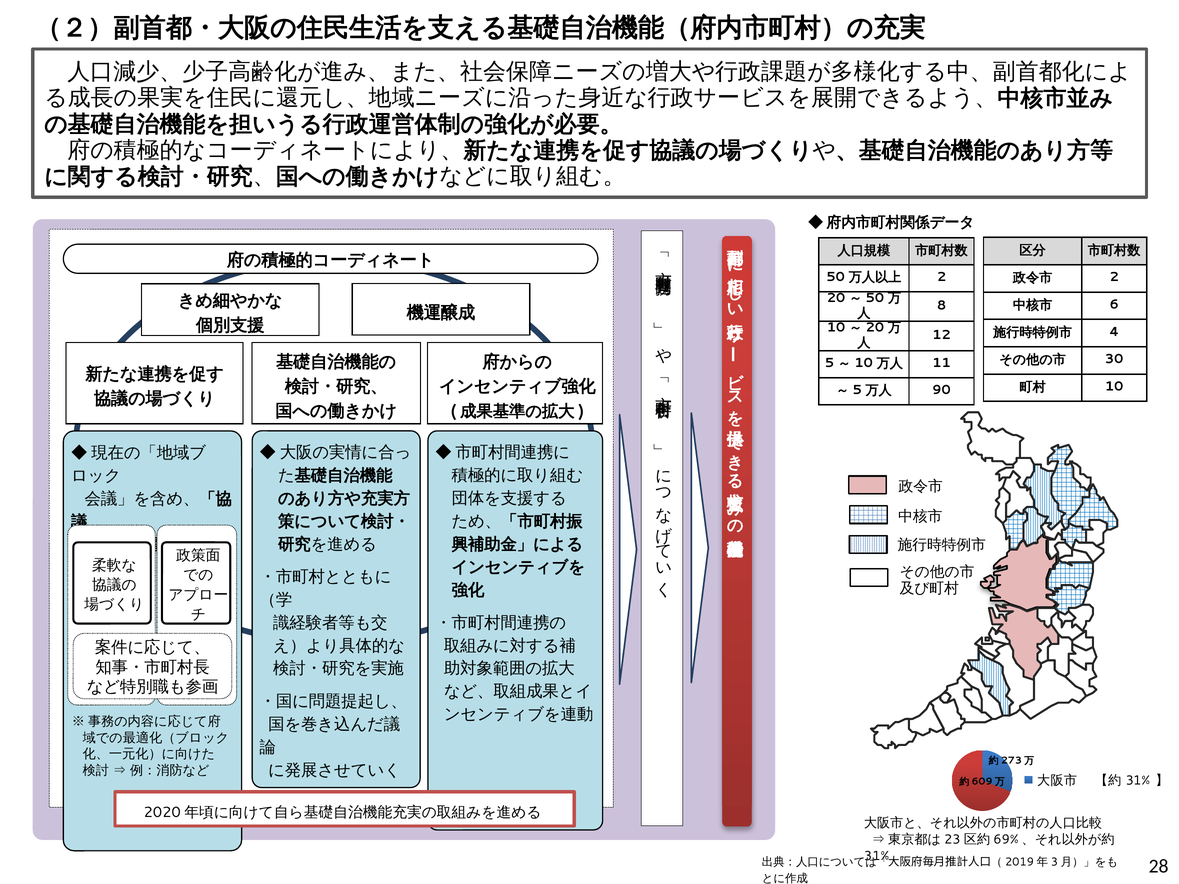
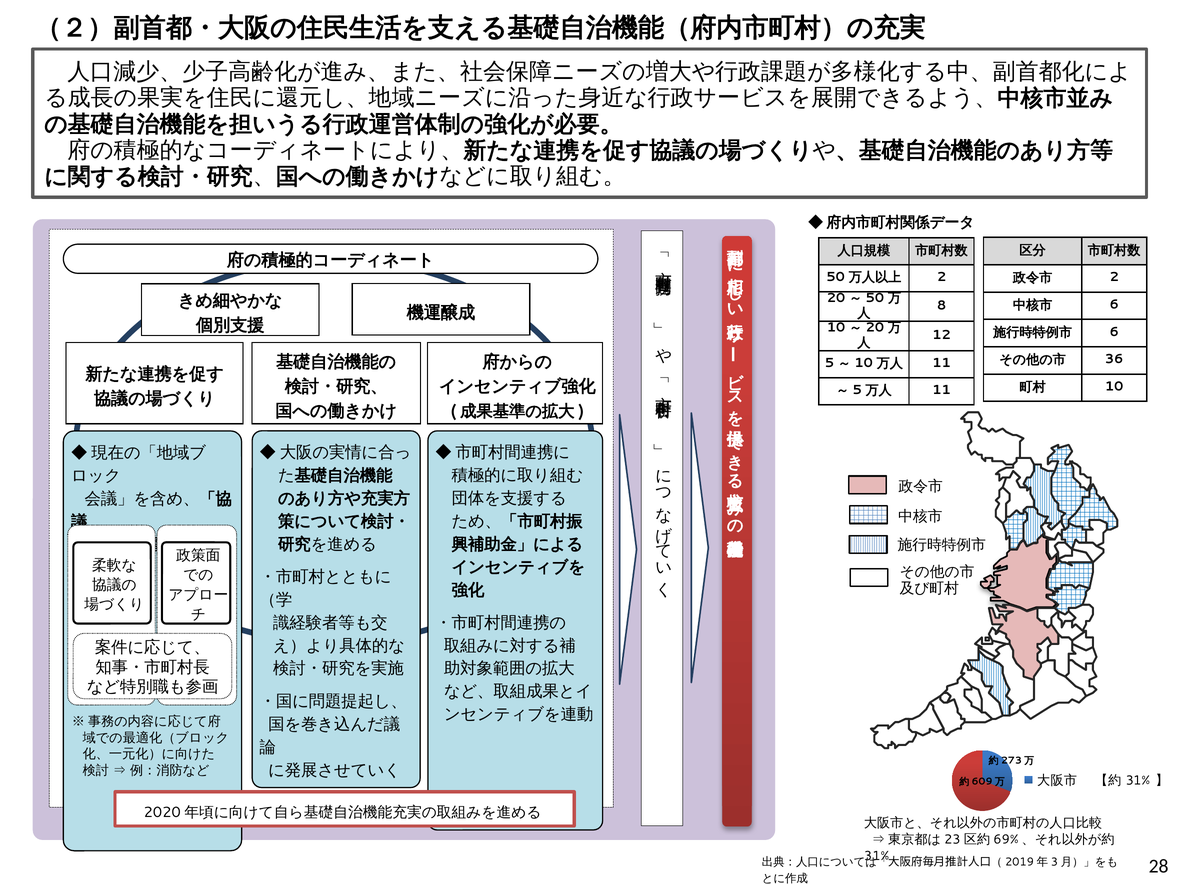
4 at (1114, 332): 4 -> 6
30: 30 -> 36
90 at (941, 390): 90 -> 11
